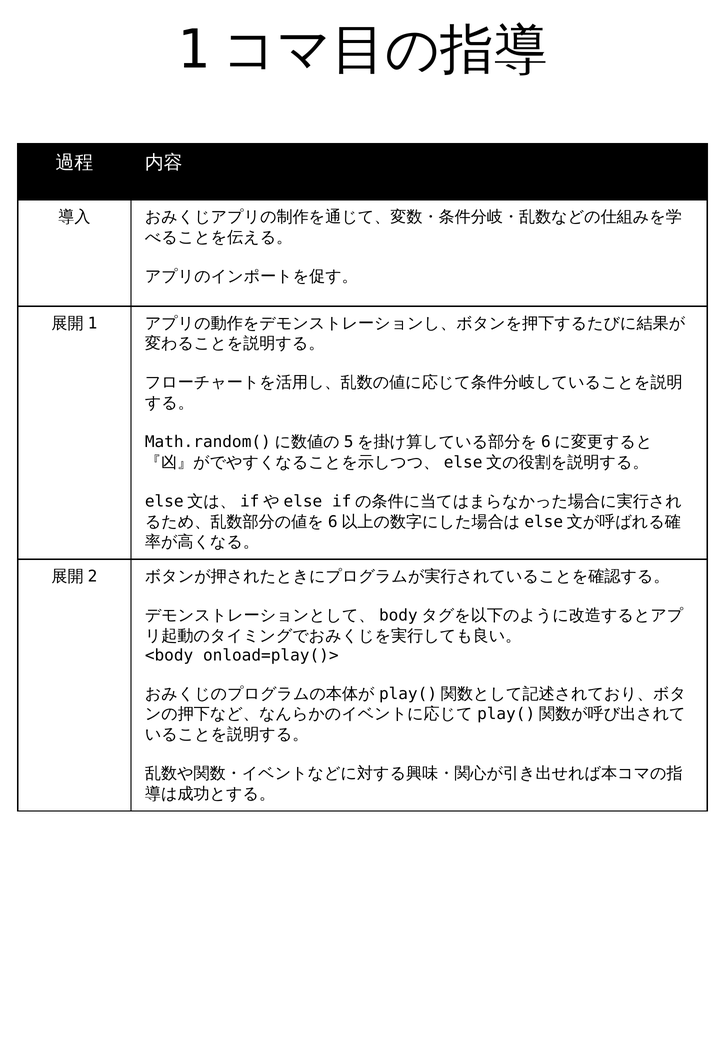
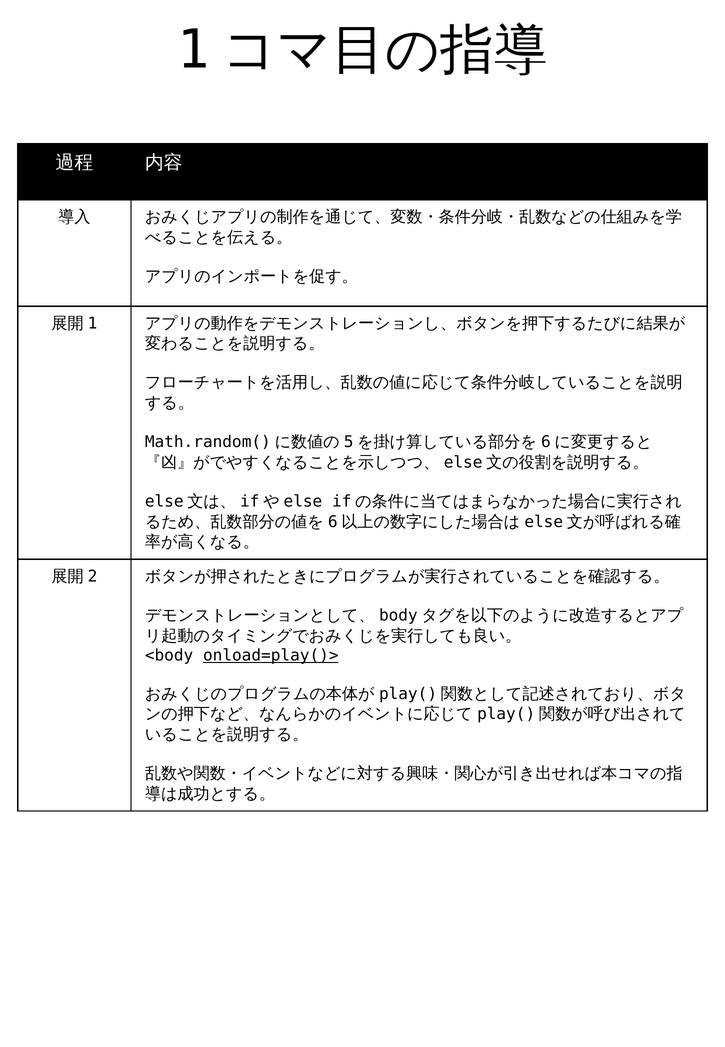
onload=play()> underline: none -> present
